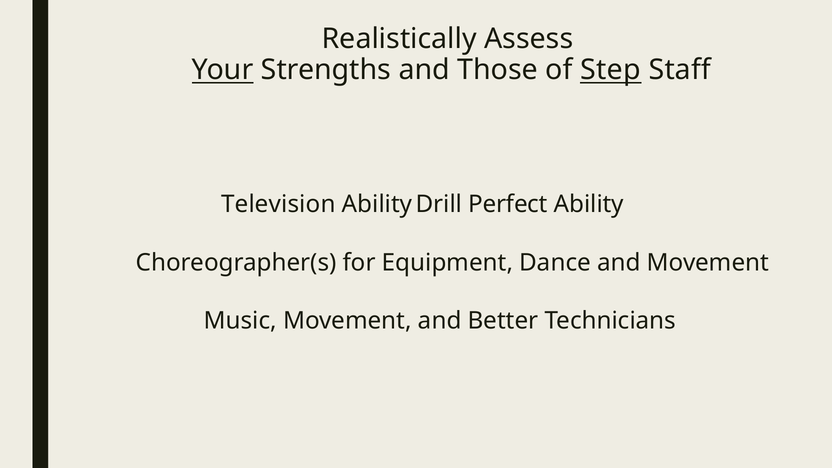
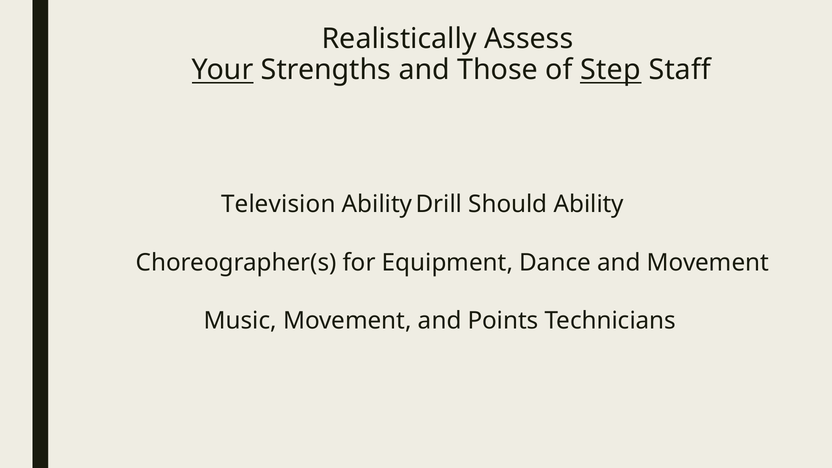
Perfect: Perfect -> Should
Better: Better -> Points
